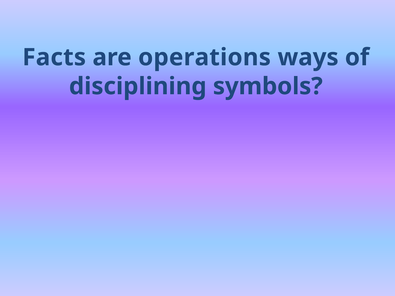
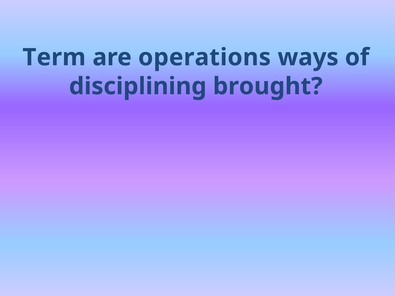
Facts: Facts -> Term
symbols: symbols -> brought
